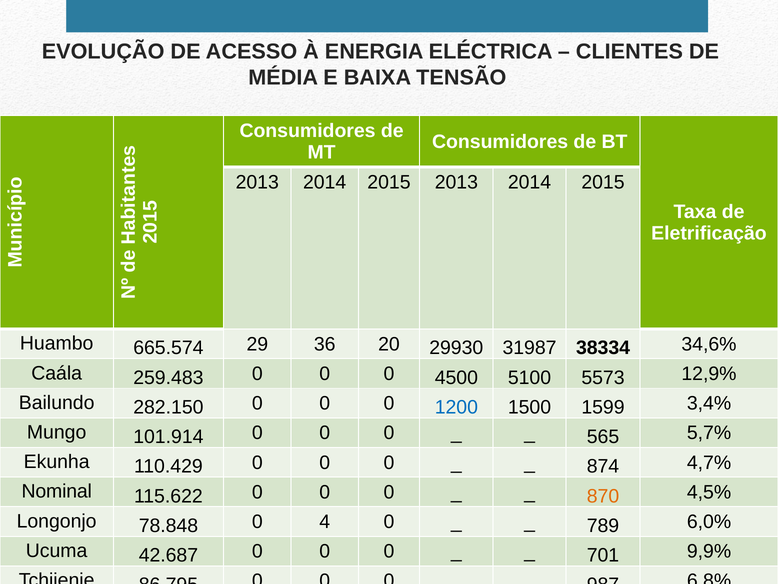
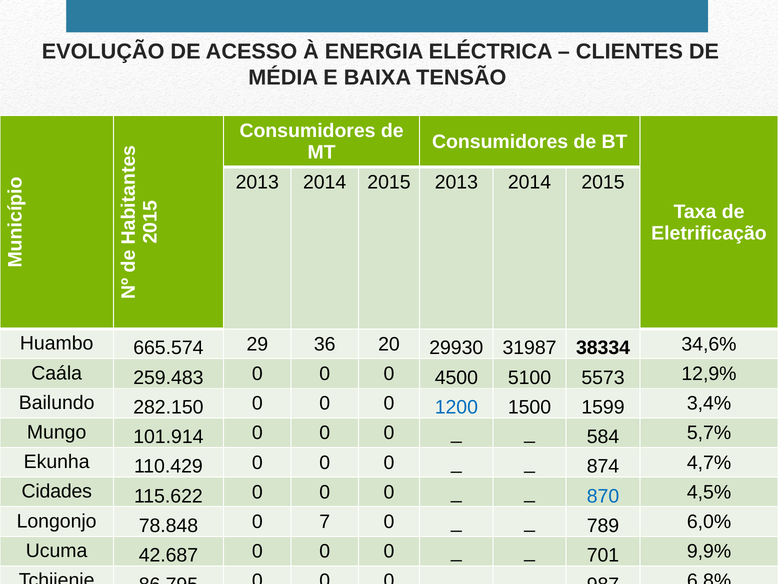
565: 565 -> 584
Nominal: Nominal -> Cidades
870 colour: orange -> blue
4: 4 -> 7
